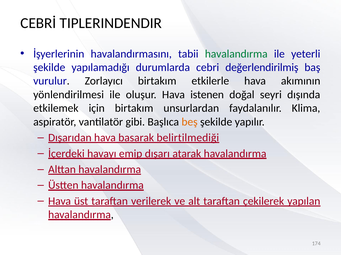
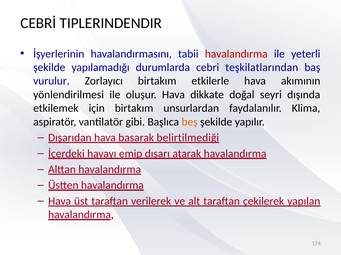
havalandırma at (236, 54) colour: green -> red
değerlendirilmiş: değerlendirilmiş -> teşkilatlarından
istenen: istenen -> dikkate
